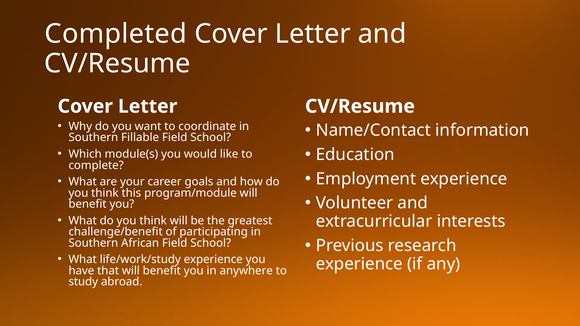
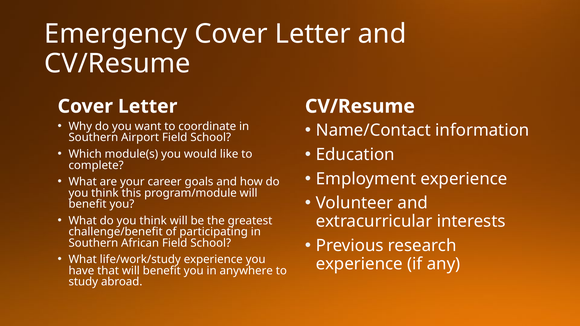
Completed: Completed -> Emergency
Fillable: Fillable -> Airport
